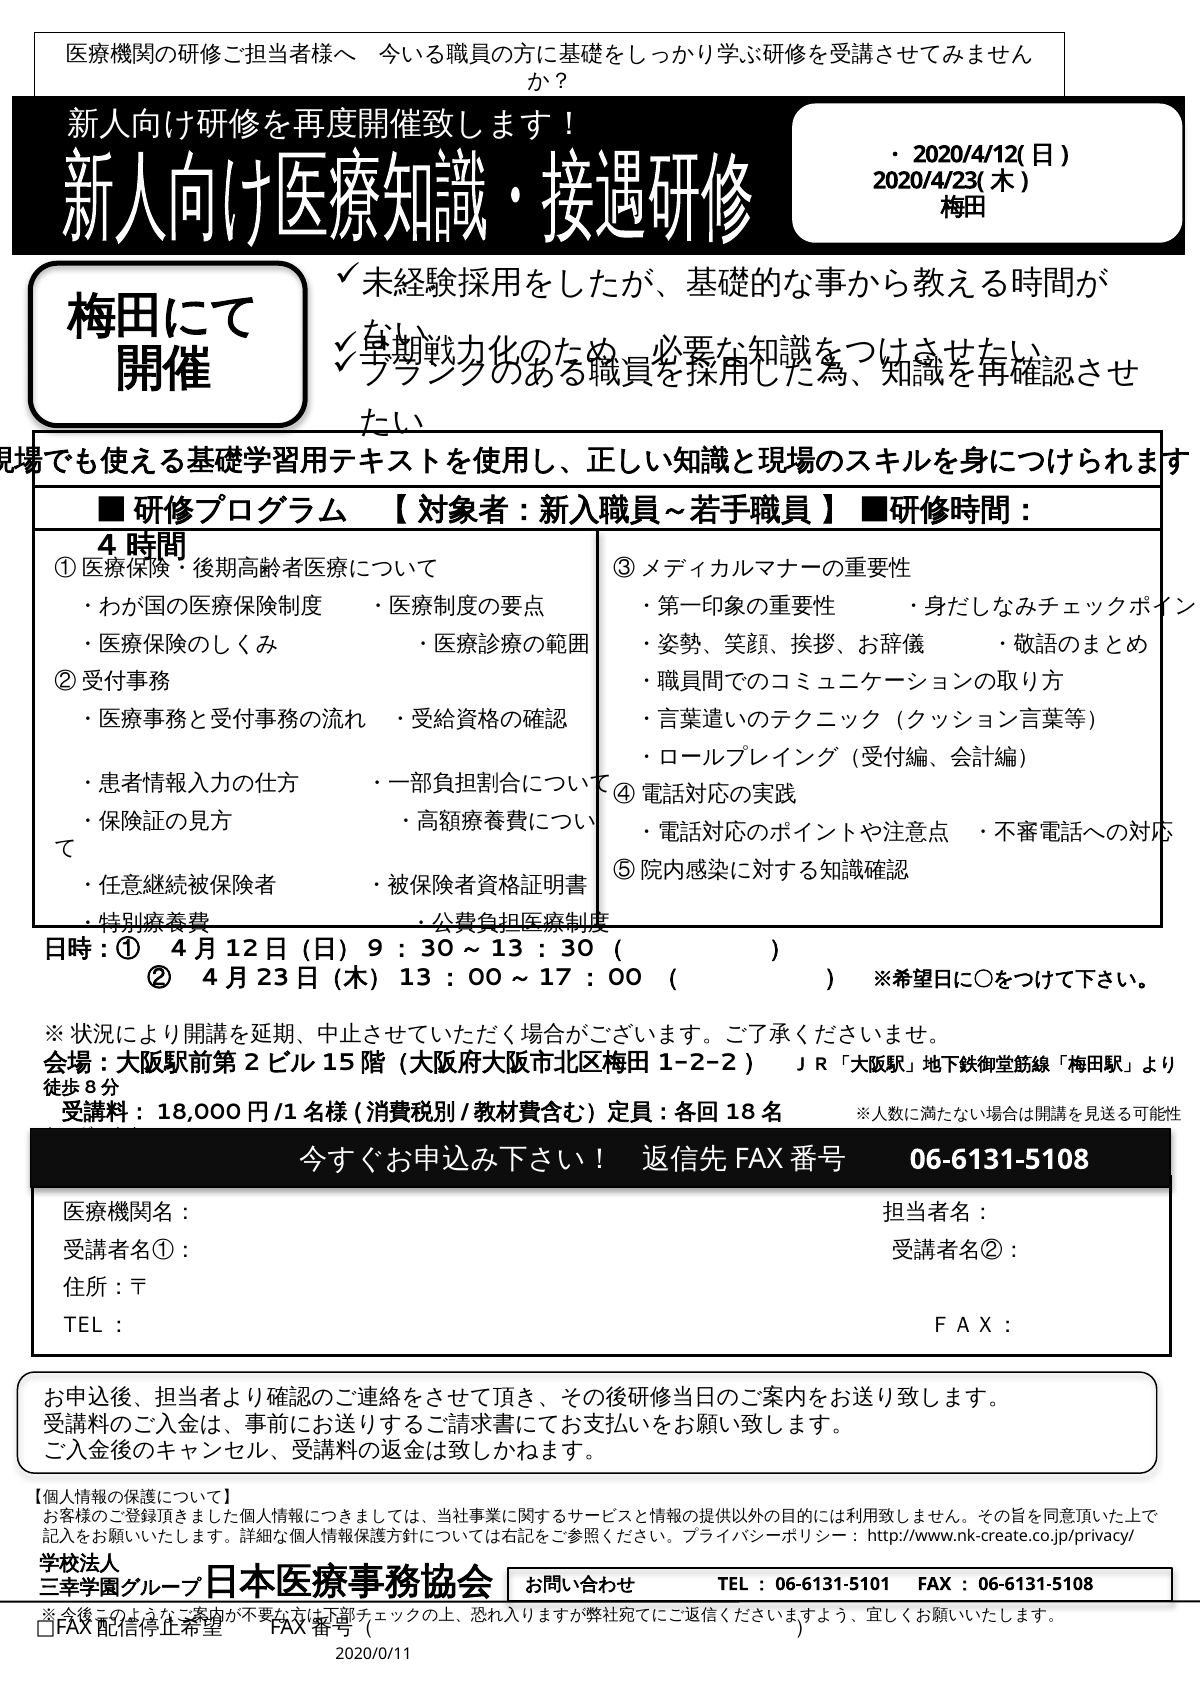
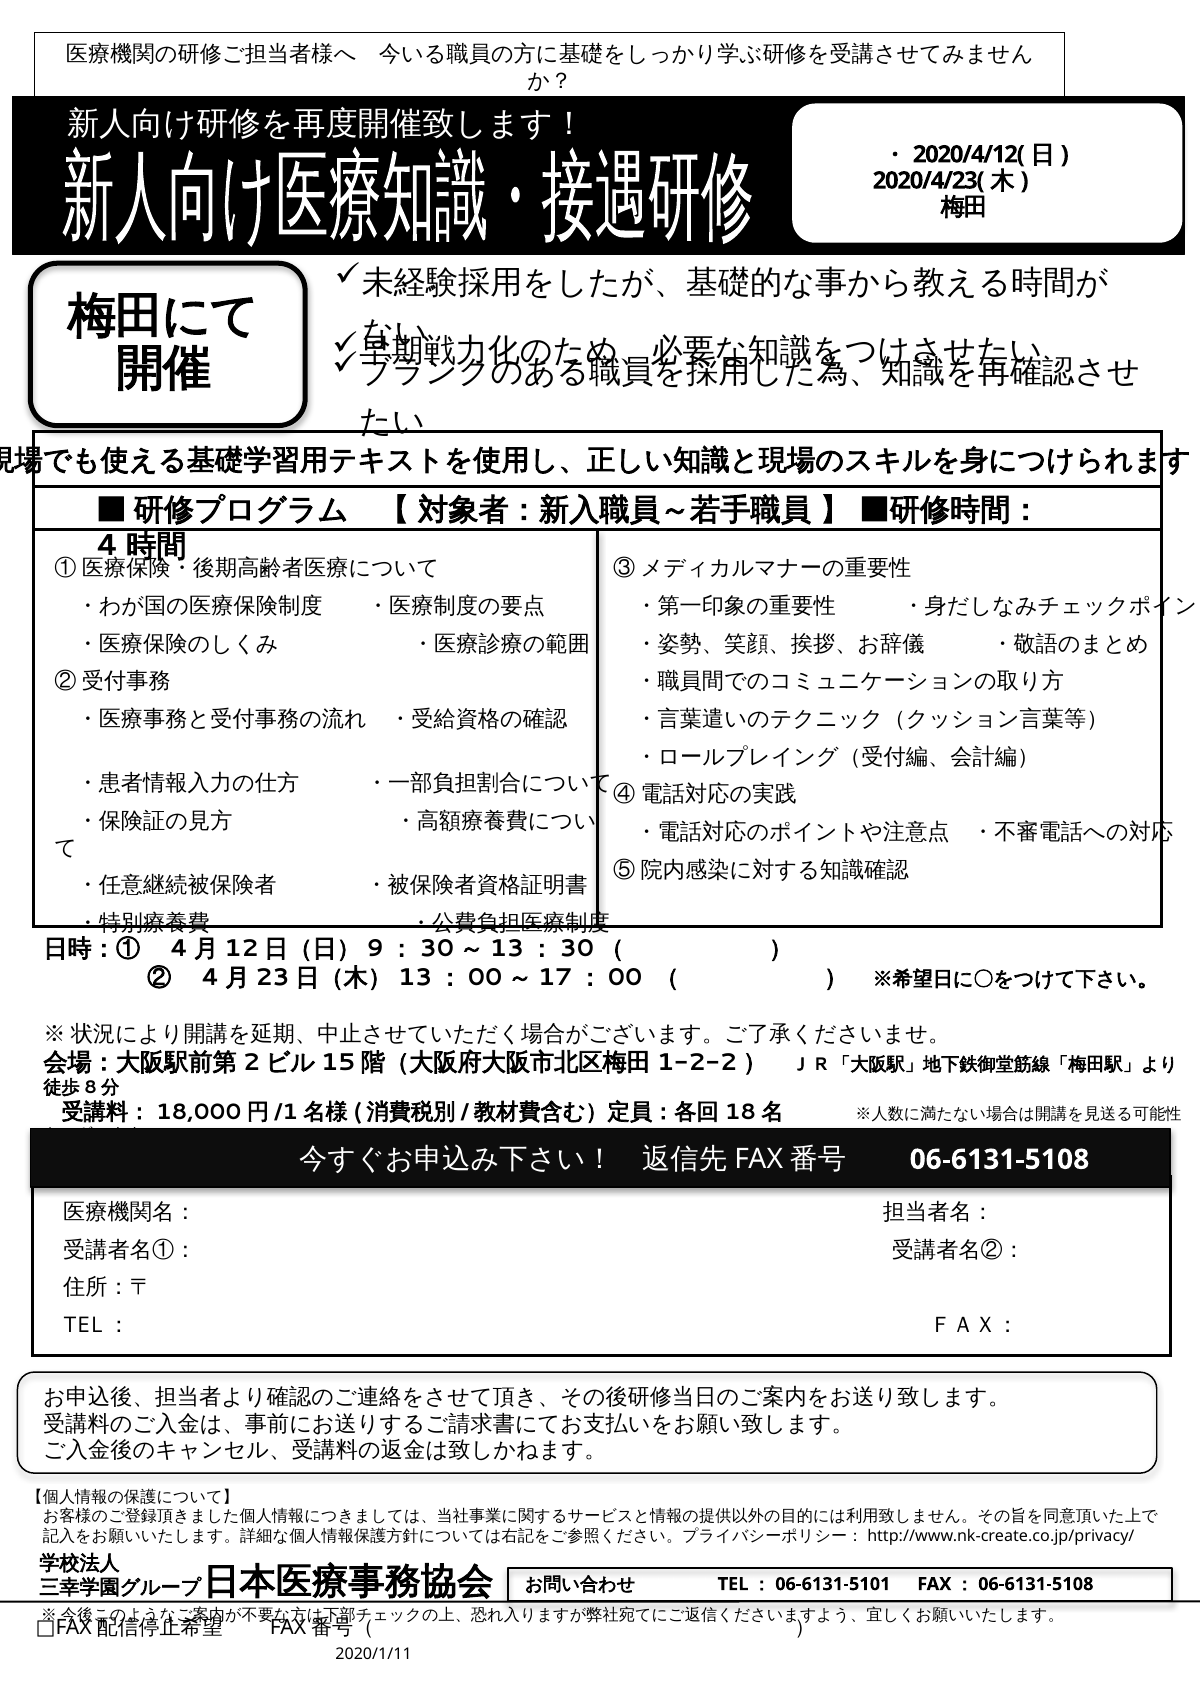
2020/0/11: 2020/0/11 -> 2020/1/11
